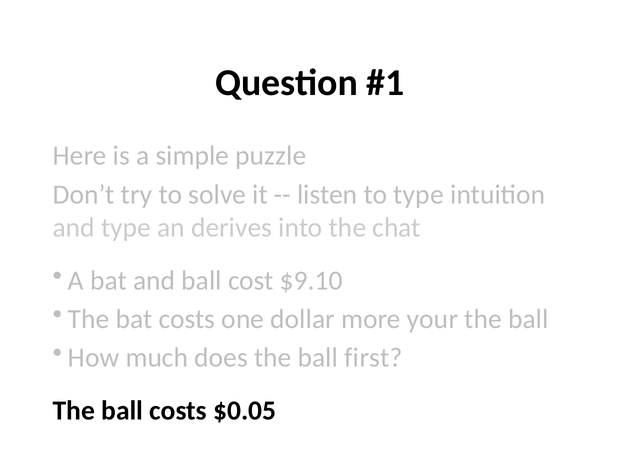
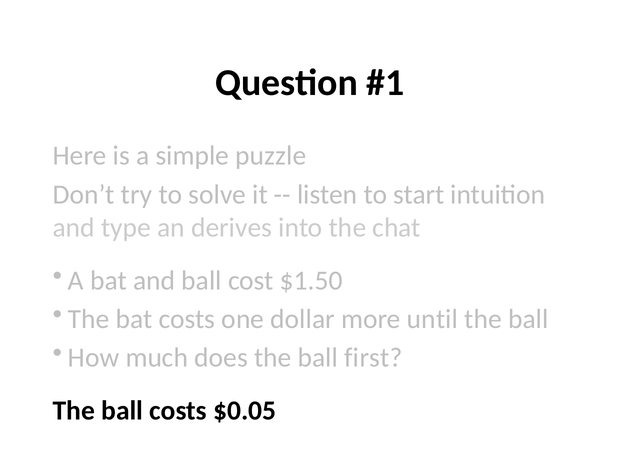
to type: type -> start
$9.10: $9.10 -> $1.50
your: your -> until
